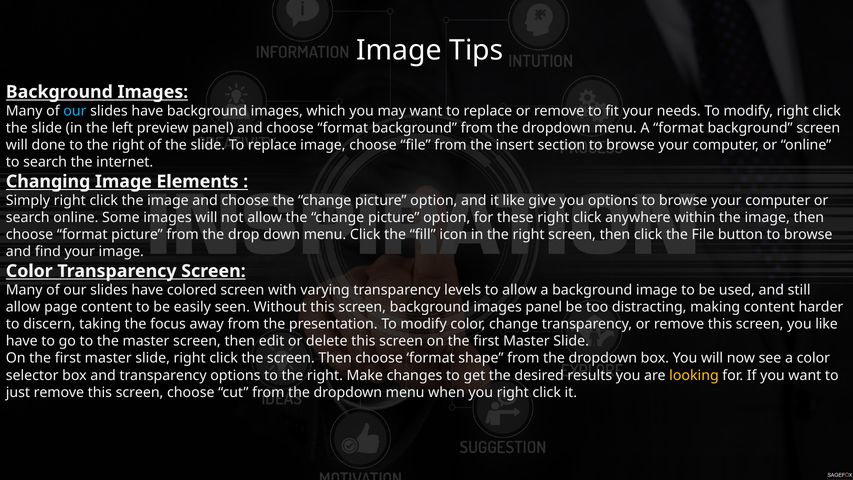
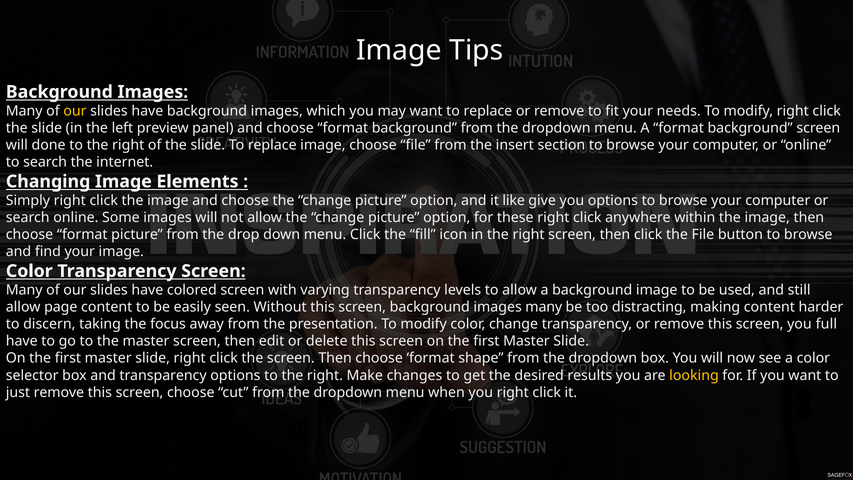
our at (75, 111) colour: light blue -> yellow
screen background images panel: panel -> many
you like: like -> full
